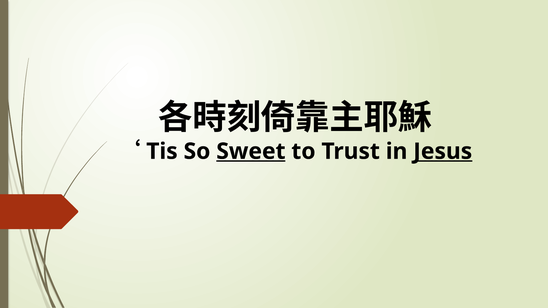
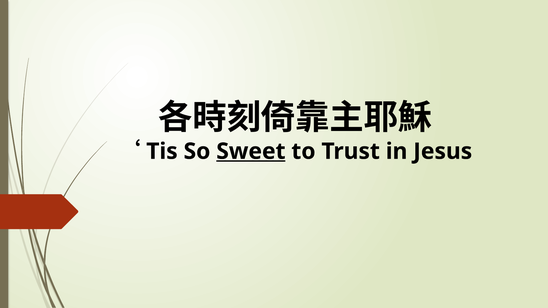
Jesus underline: present -> none
